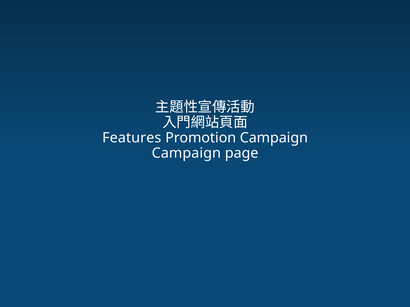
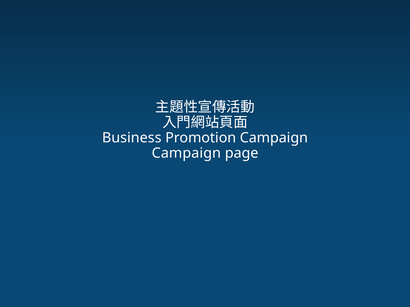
Features: Features -> Business
